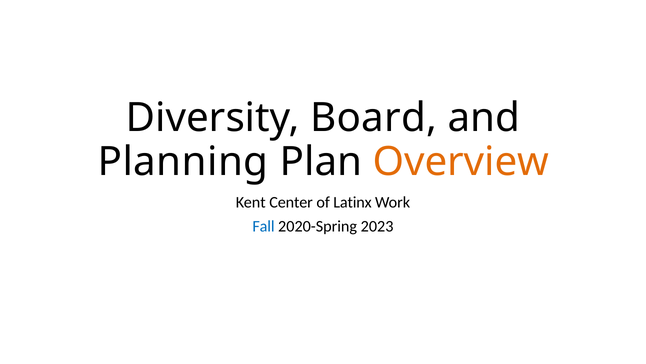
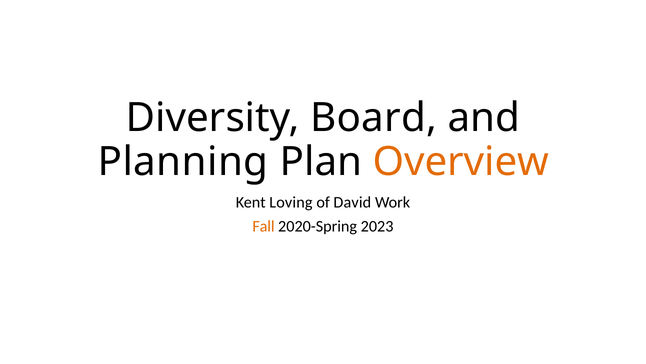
Center: Center -> Loving
Latinx: Latinx -> David
Fall colour: blue -> orange
